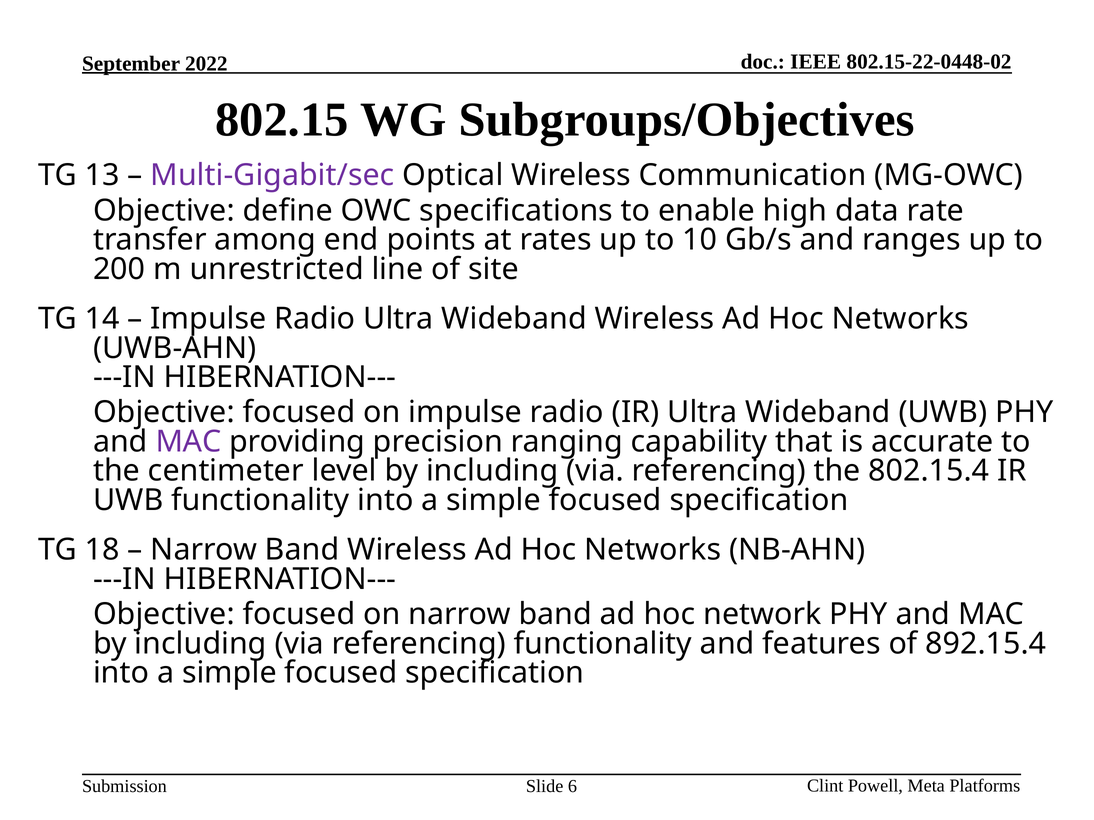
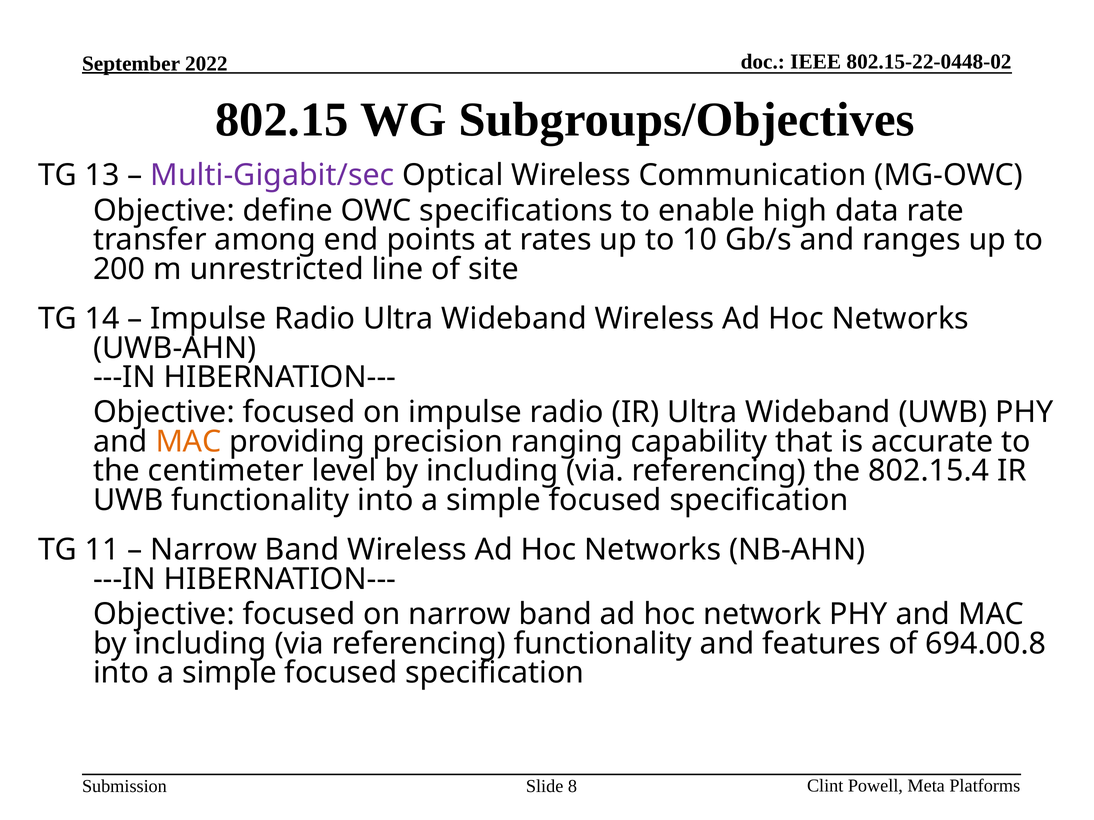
MAC at (188, 442) colour: purple -> orange
18: 18 -> 11
892.15.4: 892.15.4 -> 694.00.8
6: 6 -> 8
